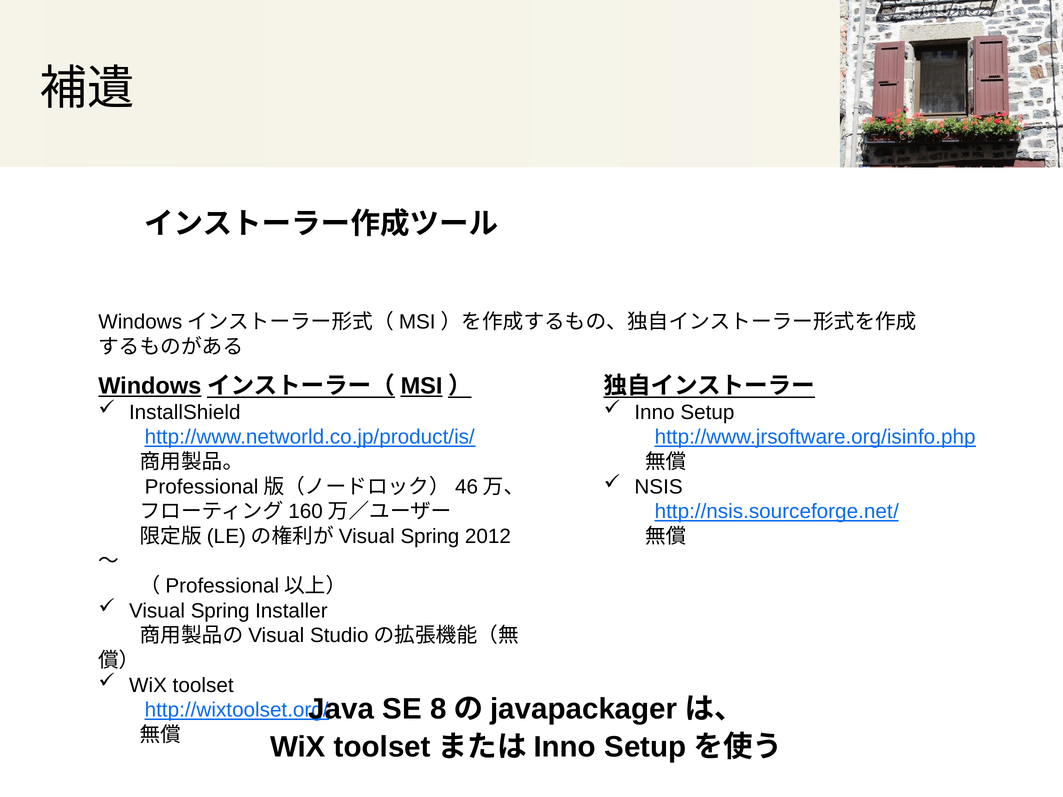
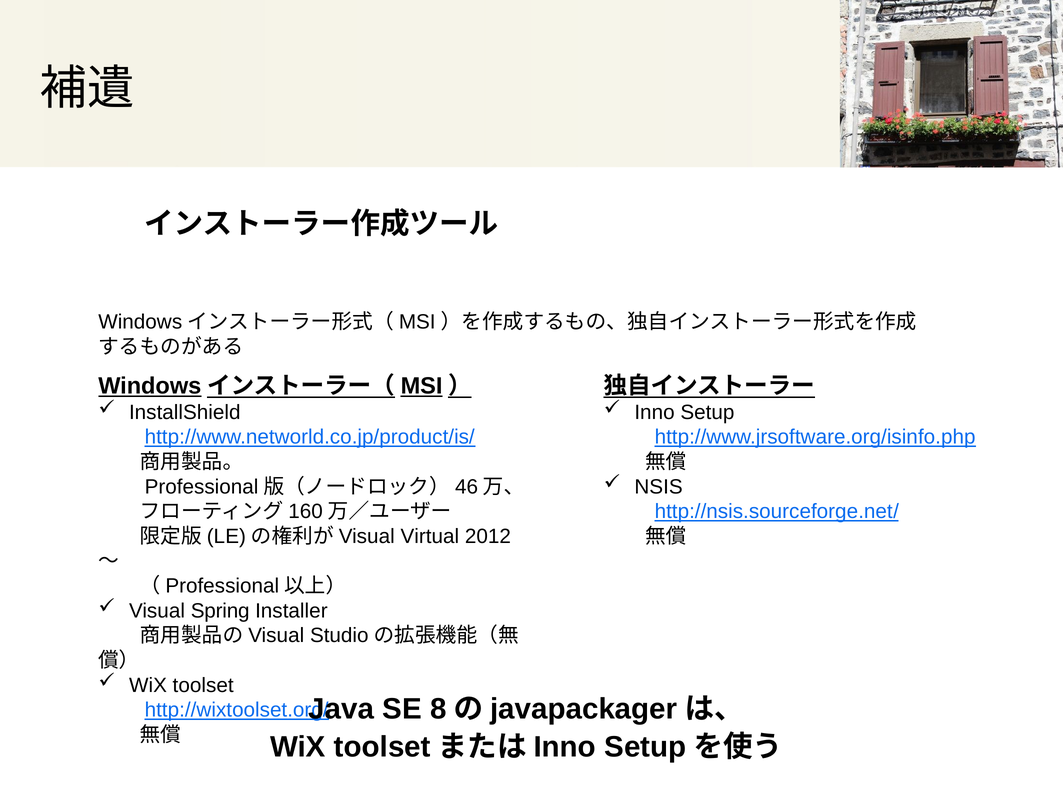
Spring at (430, 537): Spring -> Virtual
